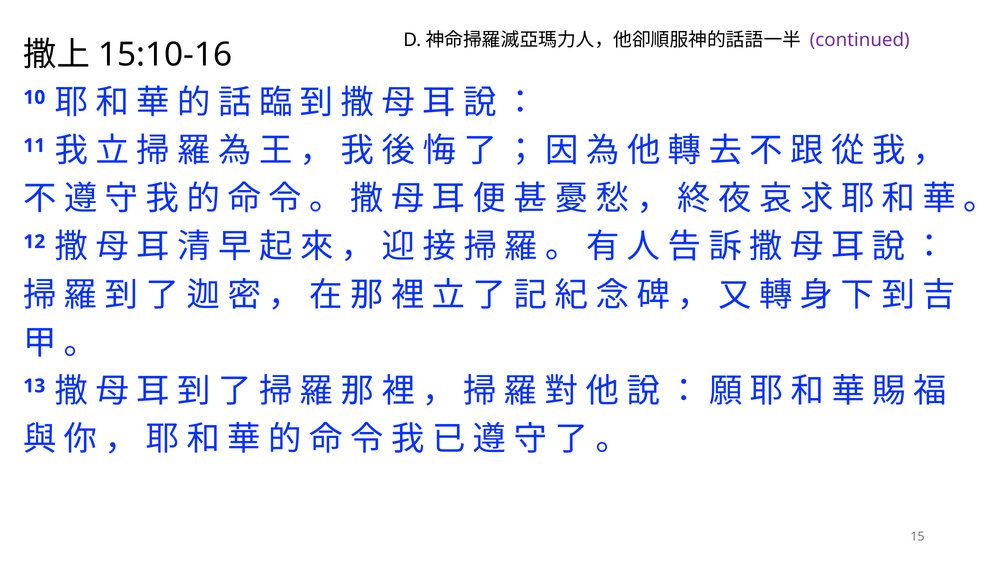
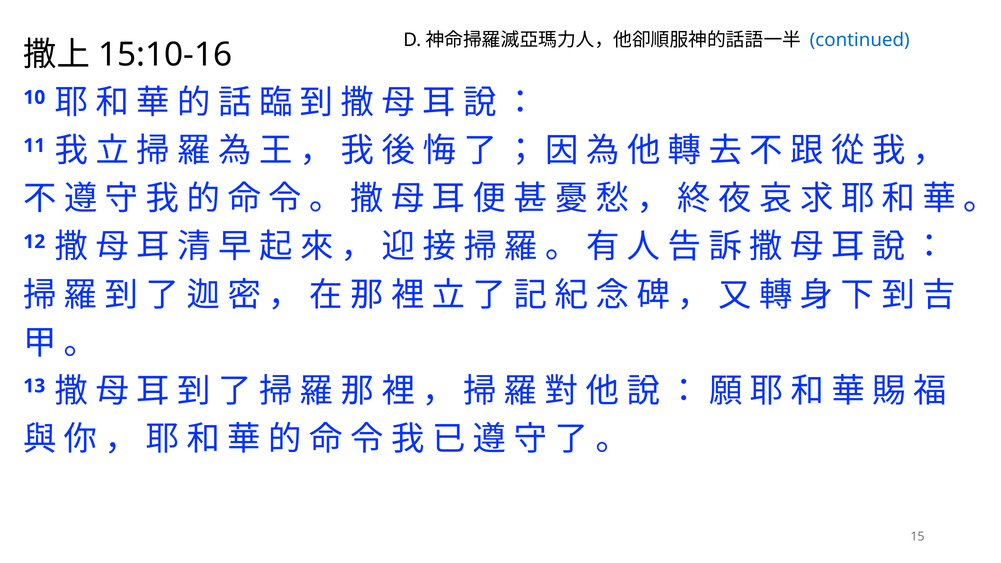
continued colour: purple -> blue
